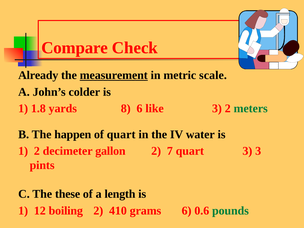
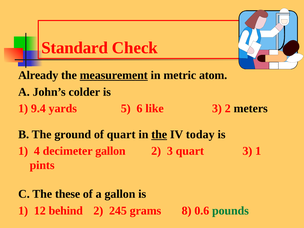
Compare: Compare -> Standard
scale: scale -> atom
1.8: 1.8 -> 9.4
8: 8 -> 5
meters colour: green -> black
happen: happen -> ground
the at (159, 134) underline: none -> present
water: water -> today
1 2: 2 -> 4
2 7: 7 -> 3
3 3: 3 -> 1
a length: length -> gallon
boiling: boiling -> behind
410: 410 -> 245
grams 6: 6 -> 8
